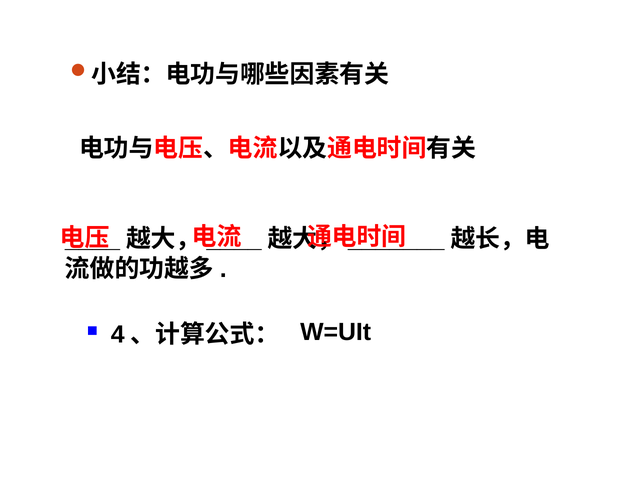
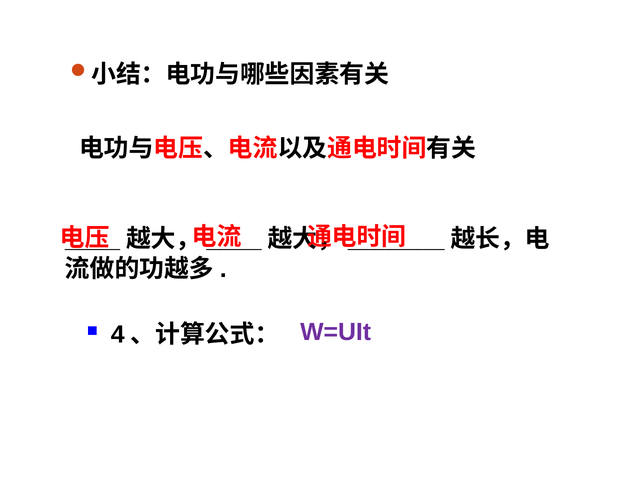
W=UIt colour: black -> purple
